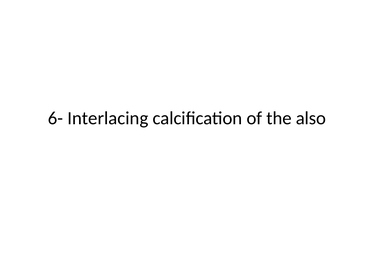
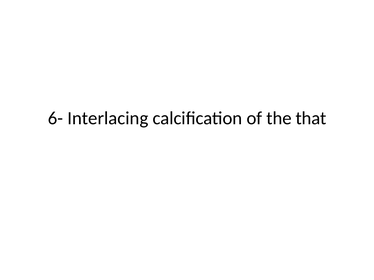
also: also -> that
